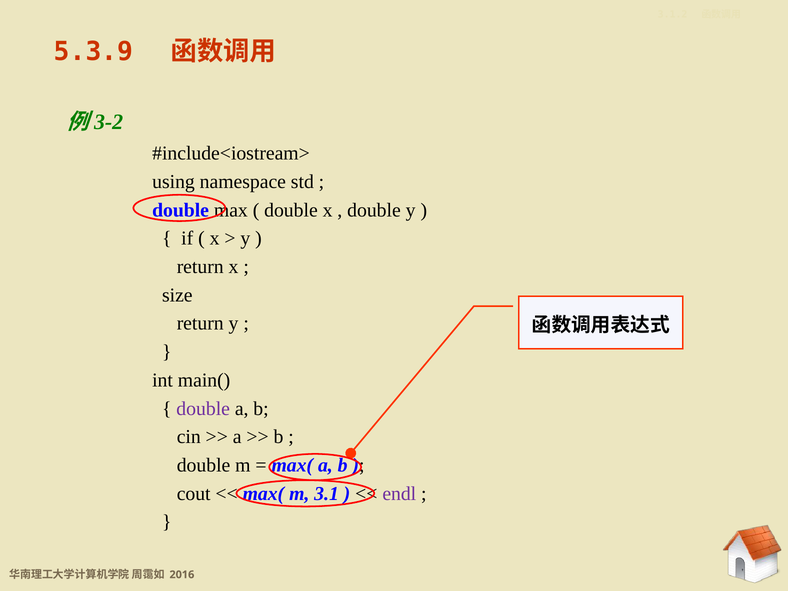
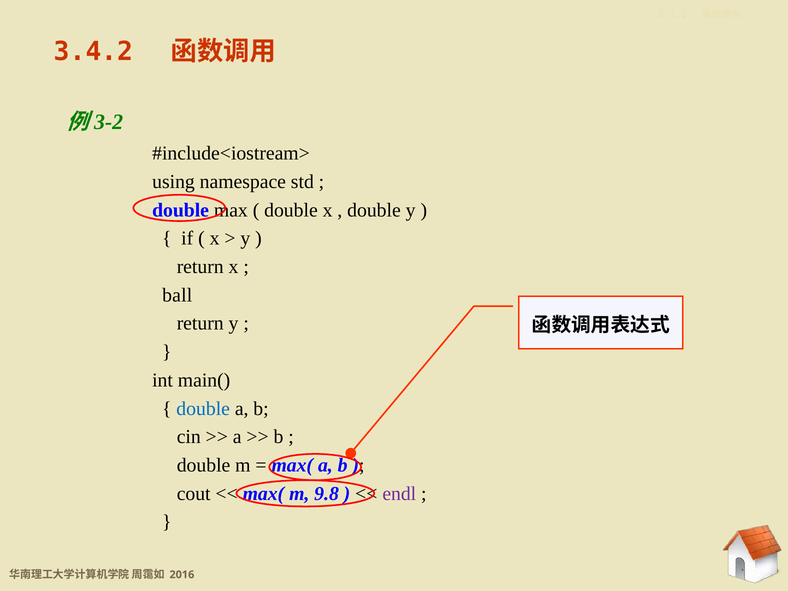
5.3.9: 5.3.9 -> 3.4.2
size: size -> ball
double at (203, 409) colour: purple -> blue
3.1: 3.1 -> 9.8
